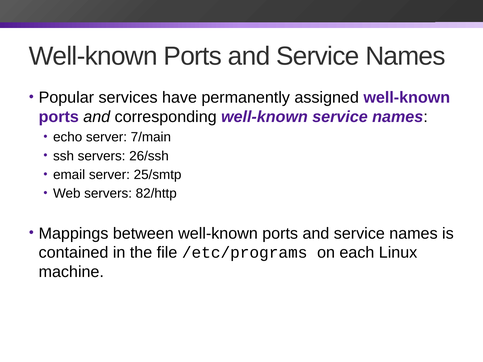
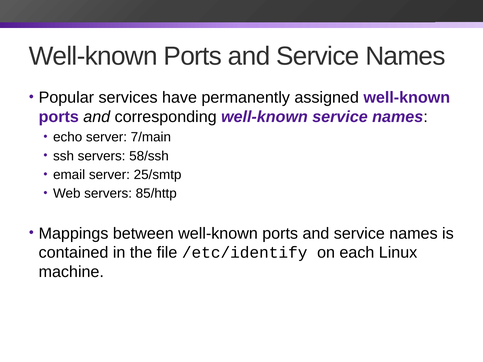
26/ssh: 26/ssh -> 58/ssh
82/http: 82/http -> 85/http
/etc/programs: /etc/programs -> /etc/identify
